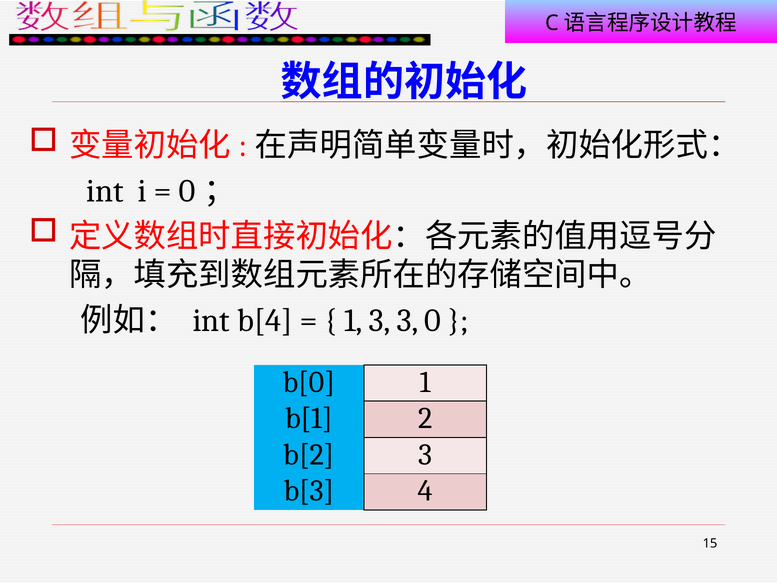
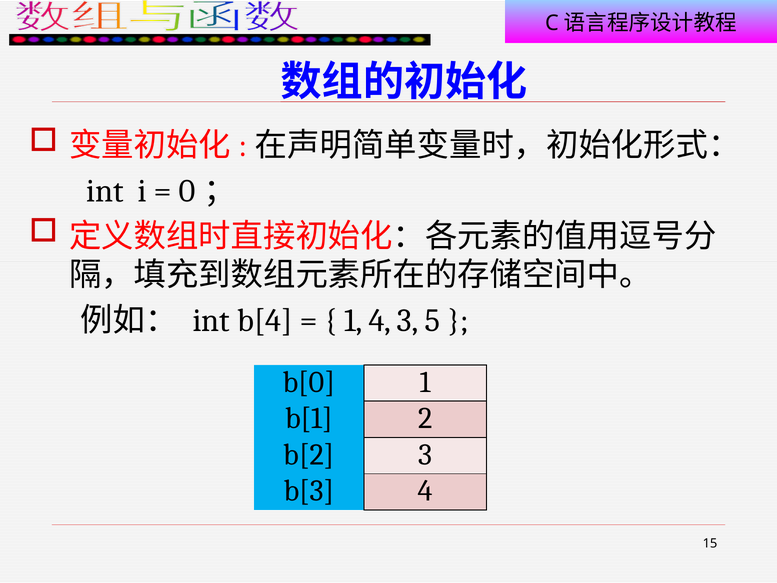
1 3: 3 -> 4
0: 0 -> 5
